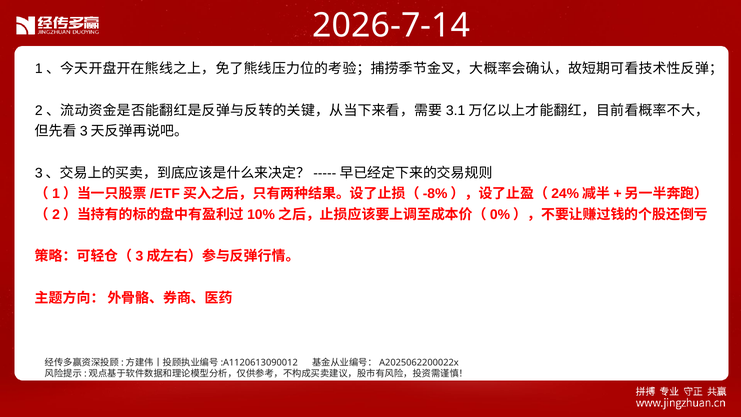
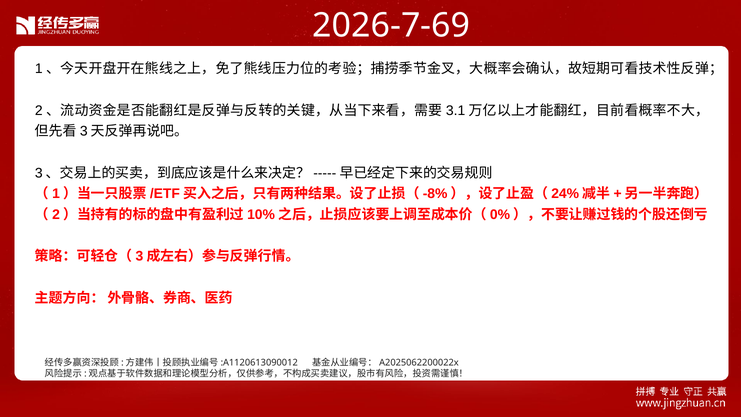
2026-7-14: 2026-7-14 -> 2026-7-69
